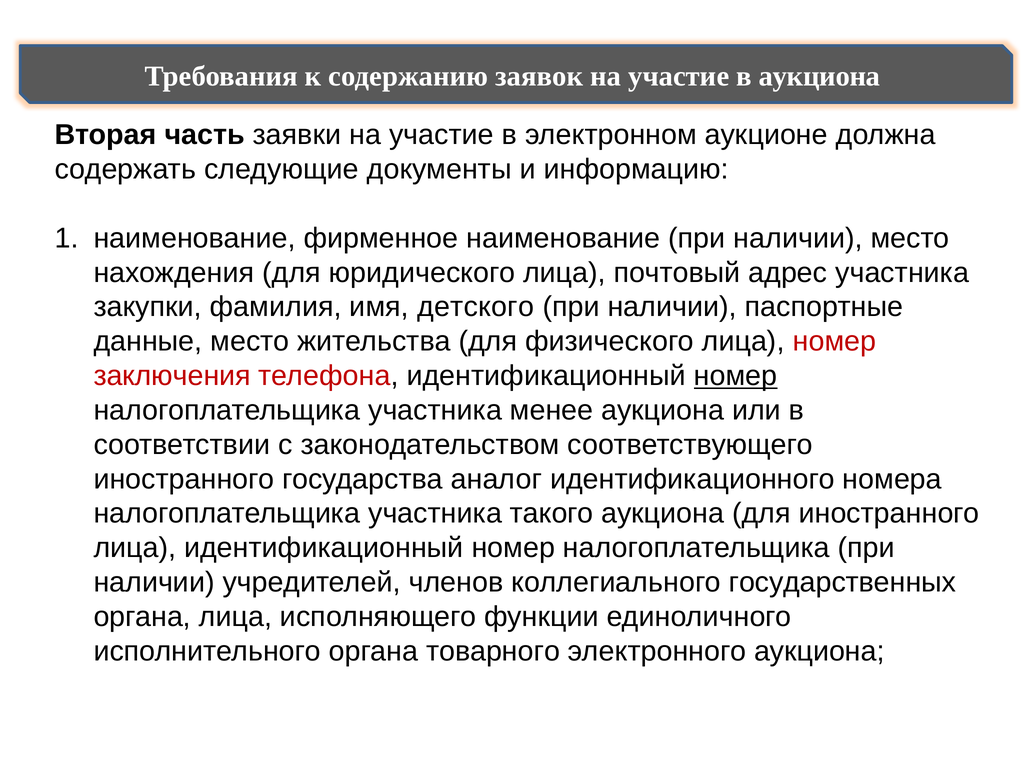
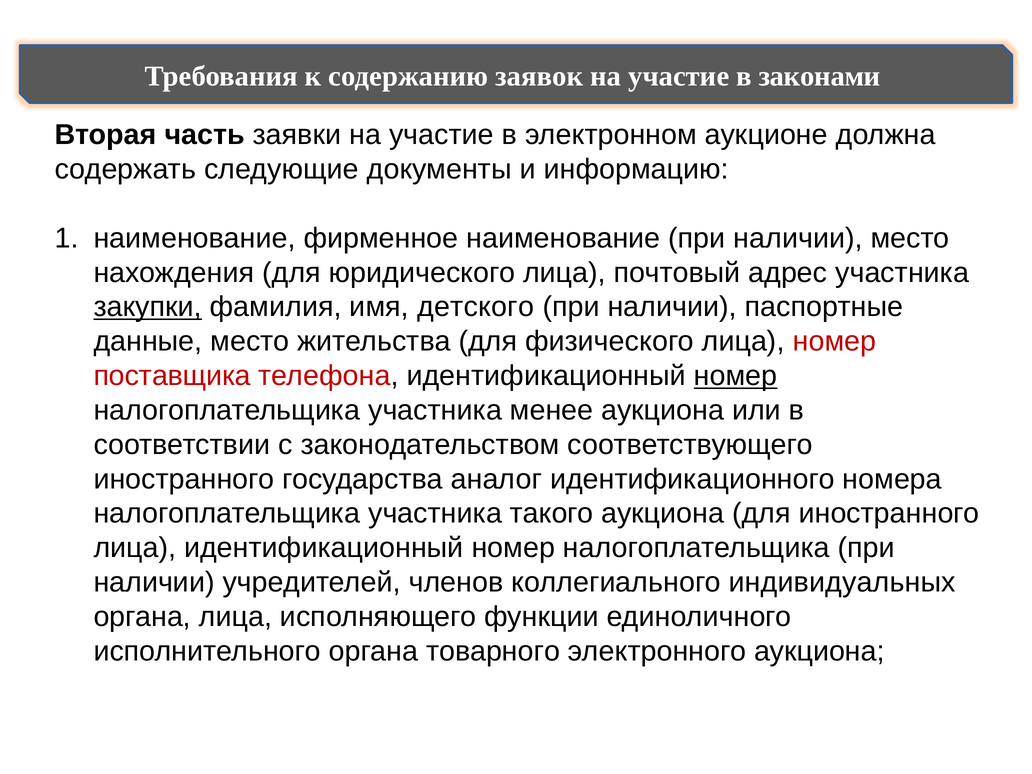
в аукциона: аукциона -> законами
закупки underline: none -> present
заключения: заключения -> поставщика
государственных: государственных -> индивидуальных
